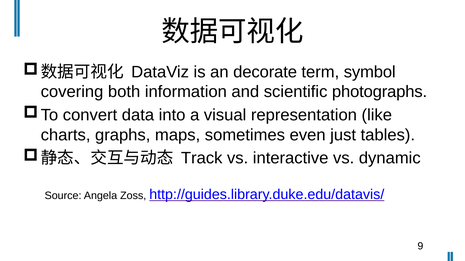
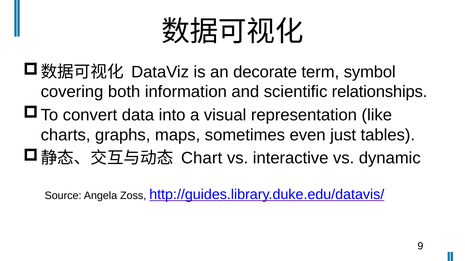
photographs: photographs -> relationships
Track: Track -> Chart
